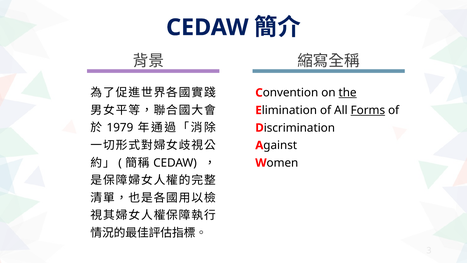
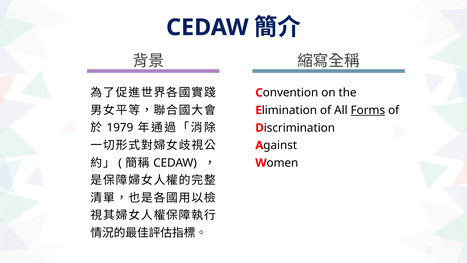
the underline: present -> none
